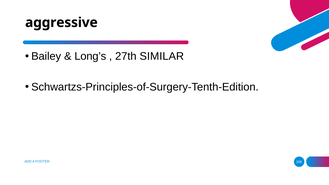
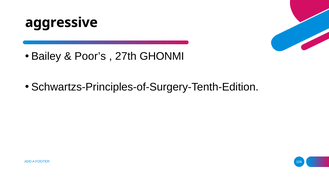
Long’s: Long’s -> Poor’s
SIMILAR: SIMILAR -> GHONMI
